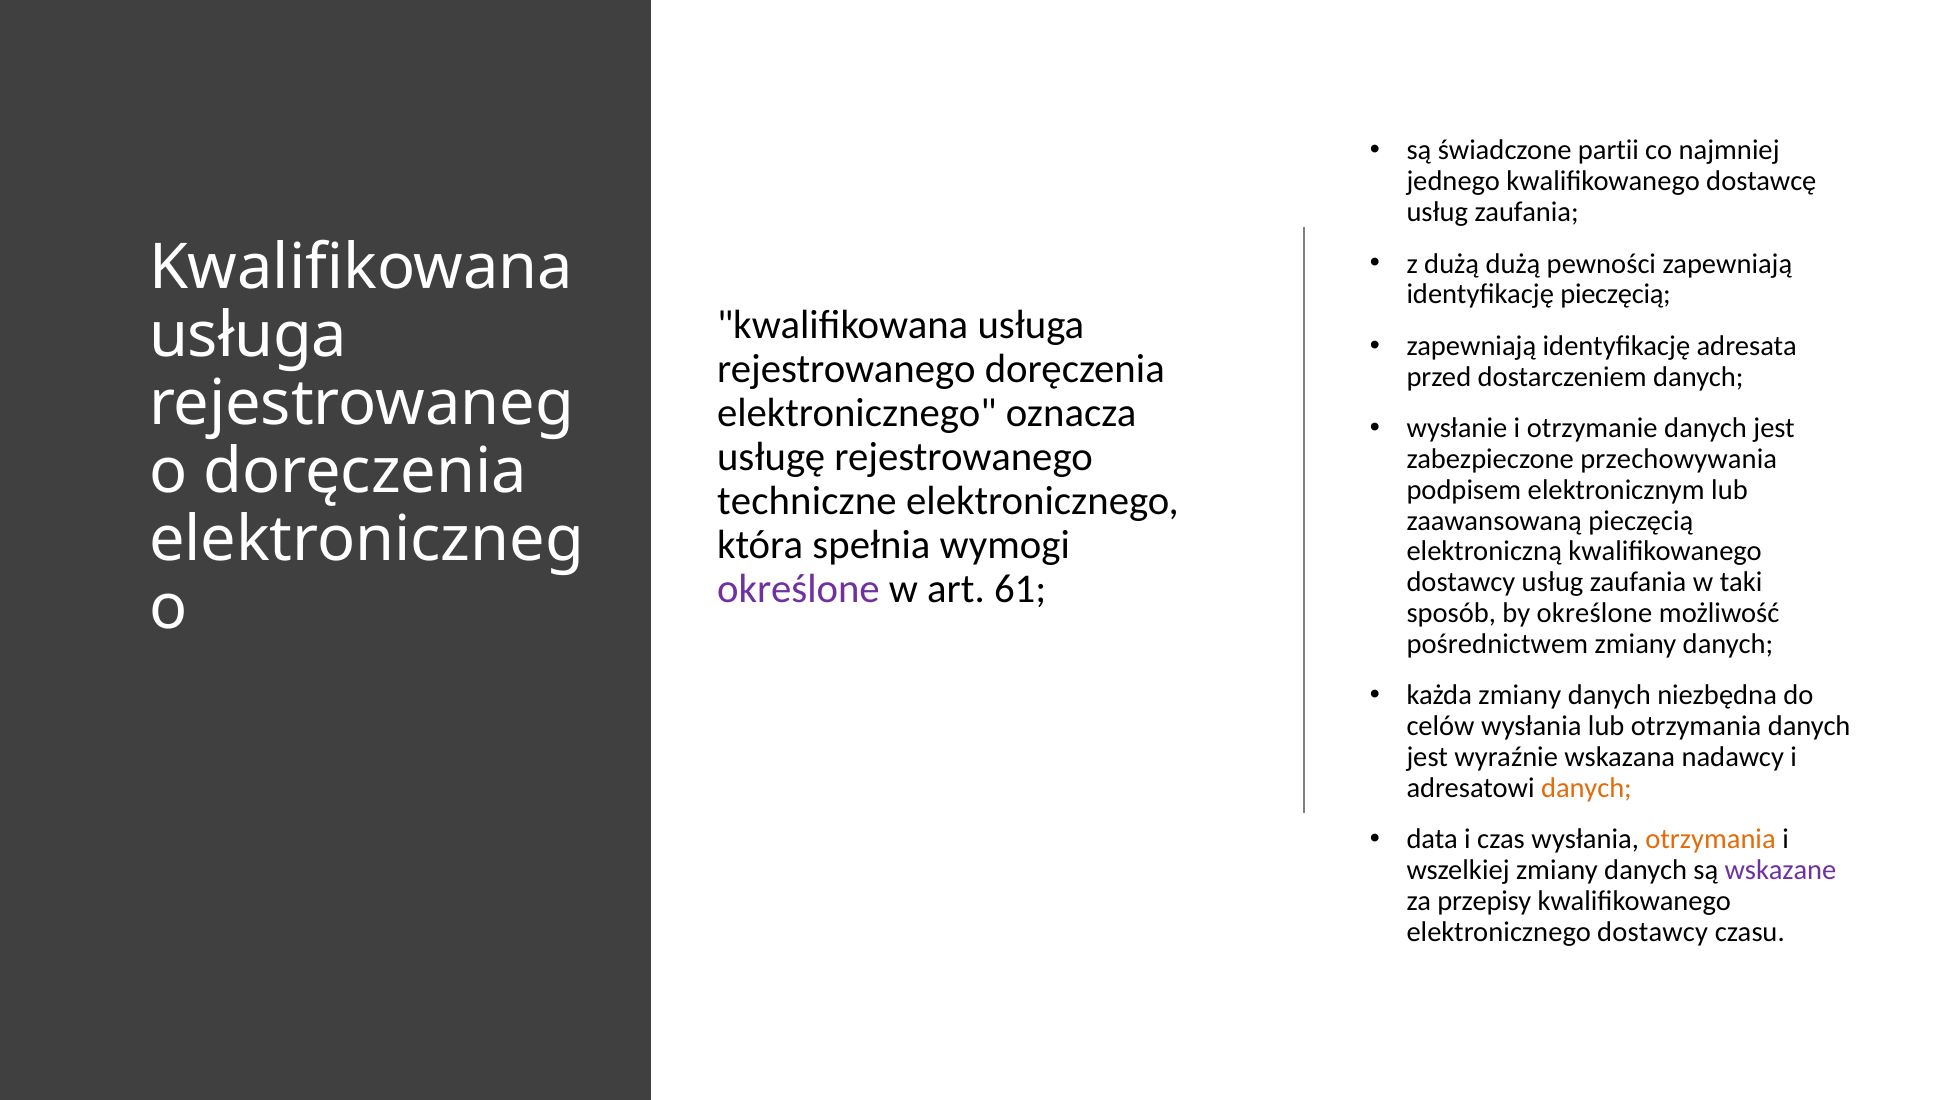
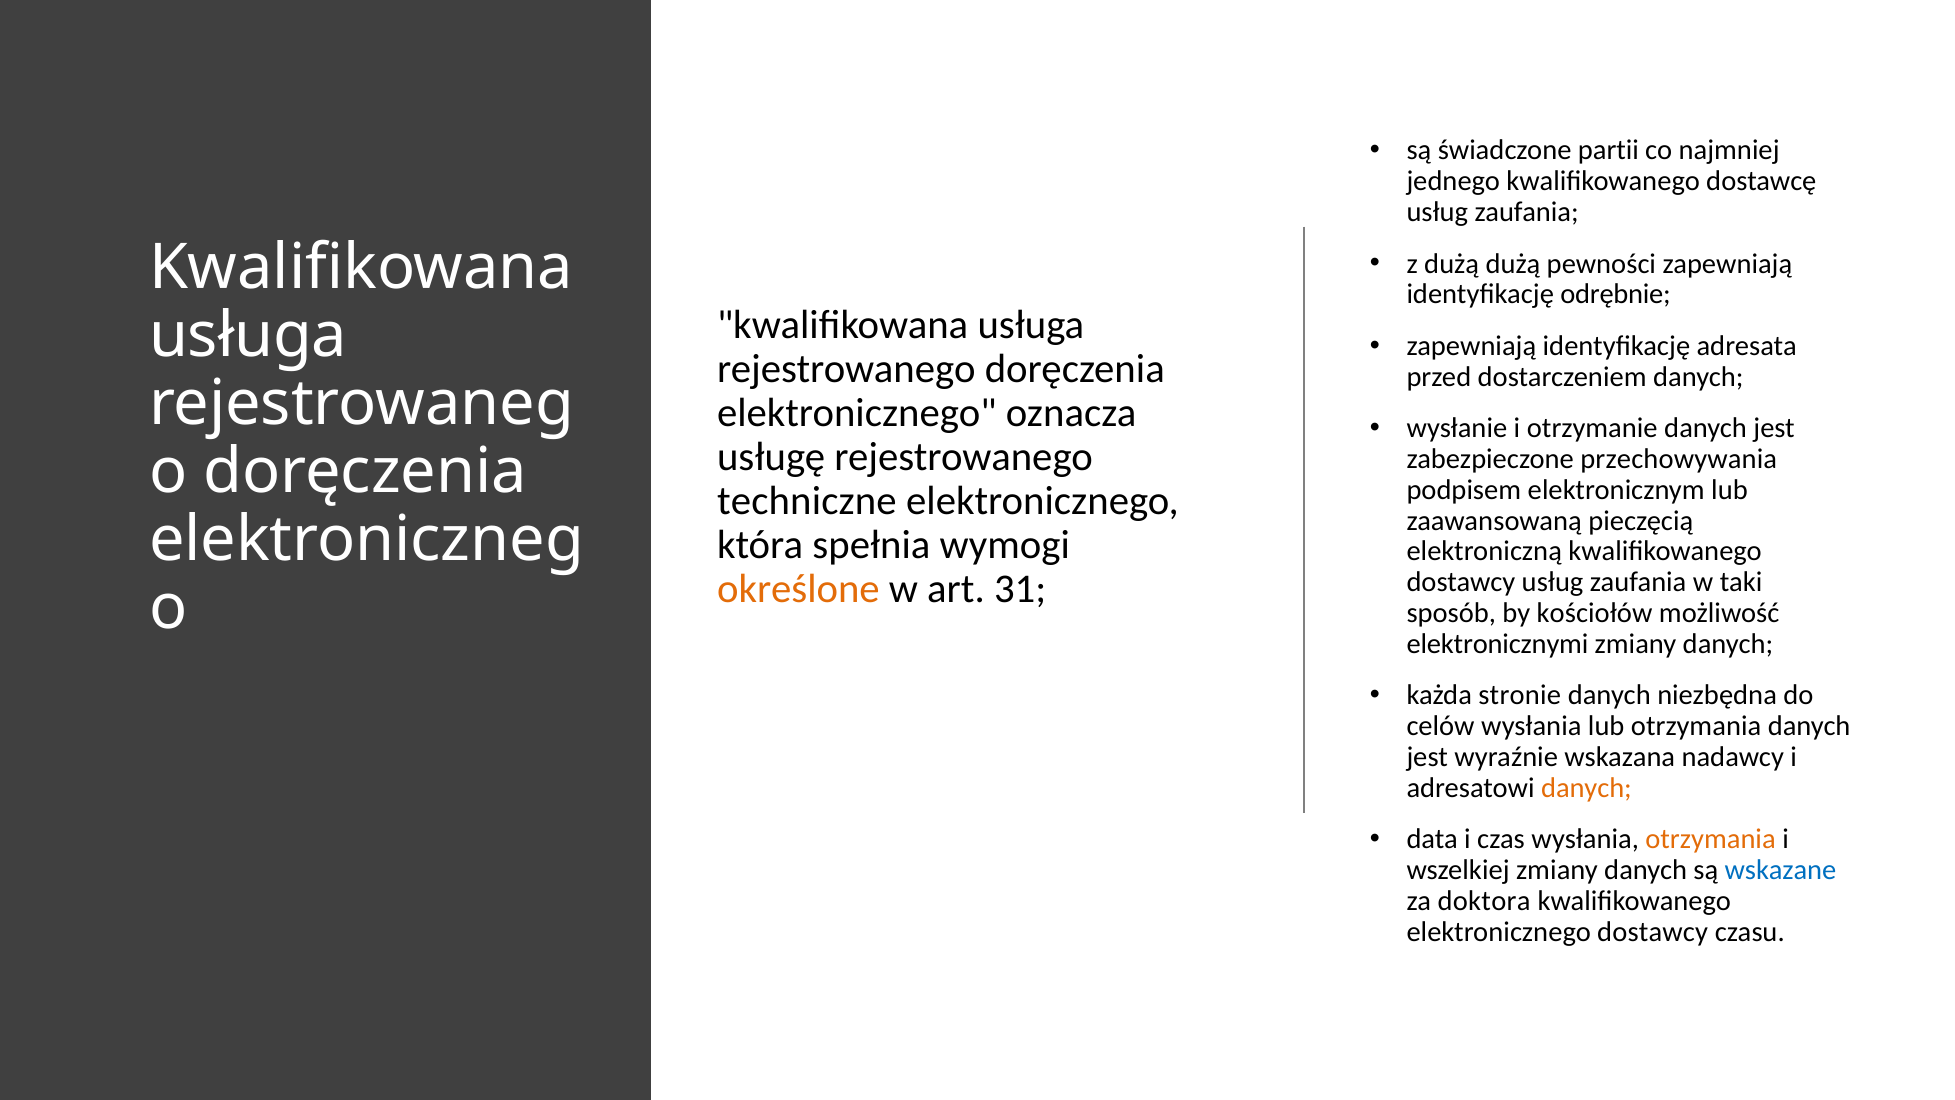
identyfikację pieczęcią: pieczęcią -> odrębnie
określone at (798, 589) colour: purple -> orange
61: 61 -> 31
by określone: określone -> kościołów
pośrednictwem: pośrednictwem -> elektronicznymi
każda zmiany: zmiany -> stronie
wskazane colour: purple -> blue
przepisy: przepisy -> doktora
